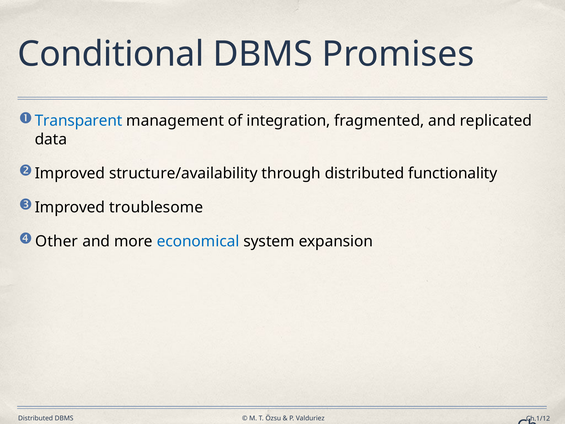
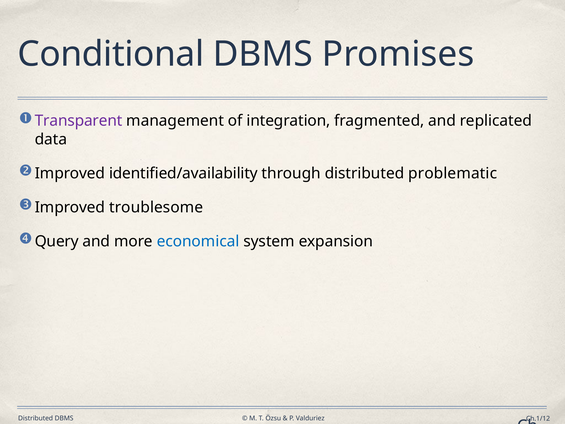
Transparent colour: blue -> purple
structure/availability: structure/availability -> identified/availability
functionality: functionality -> problematic
Other: Other -> Query
